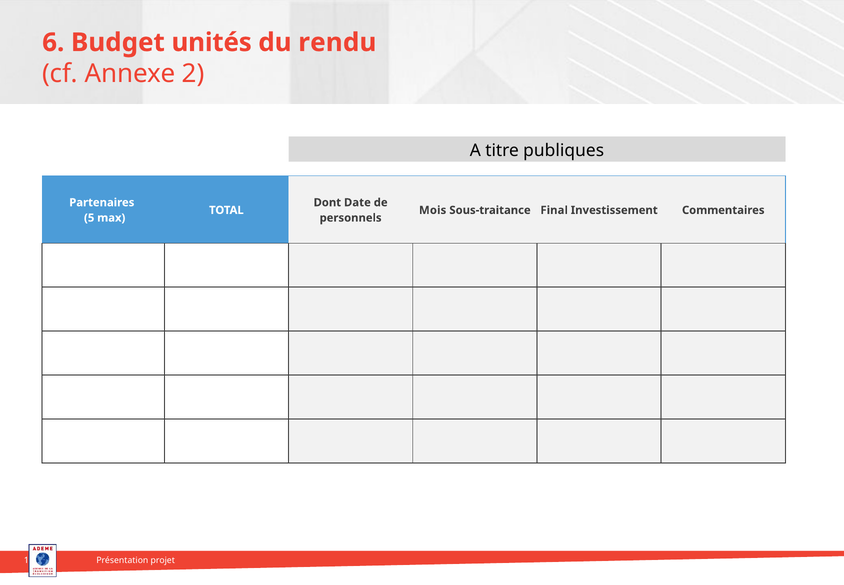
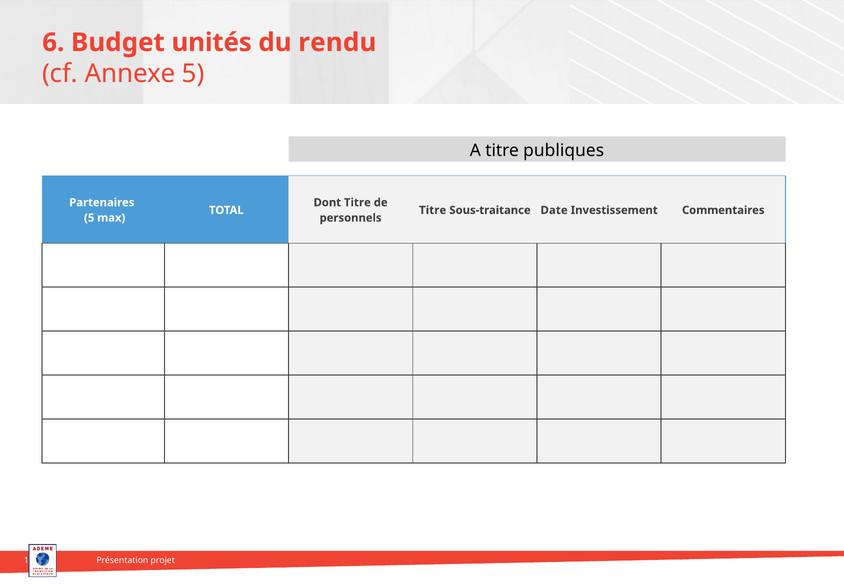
Annexe 2: 2 -> 5
Dont Date: Date -> Titre
Mois at (433, 210): Mois -> Titre
Final: Final -> Date
